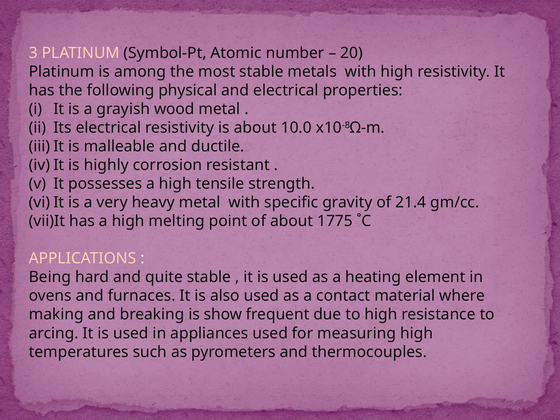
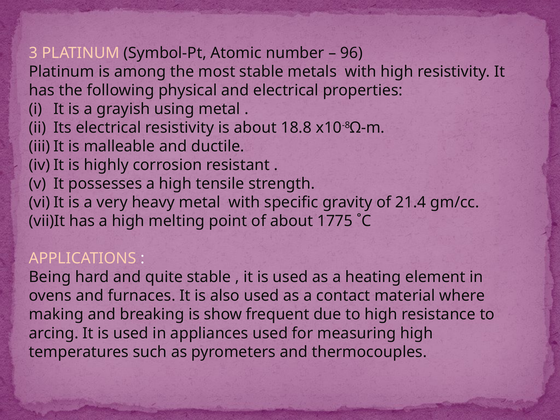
20: 20 -> 96
wood: wood -> using
10.0: 10.0 -> 18.8
